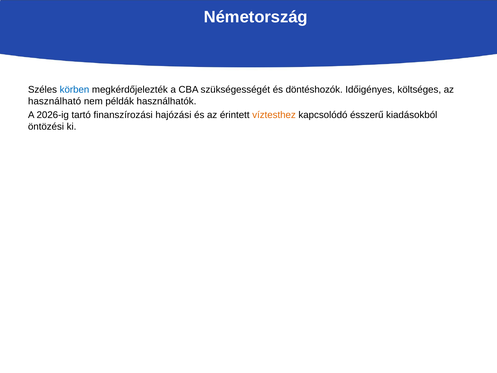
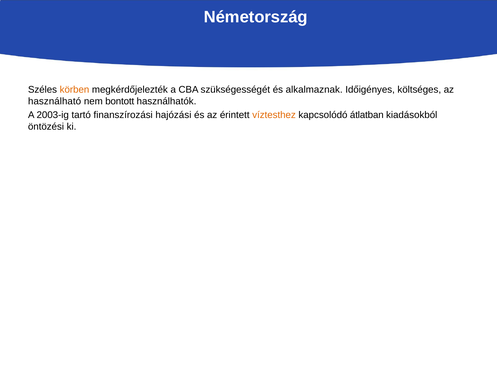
körben colour: blue -> orange
döntéshozók: döntéshozók -> alkalmaznak
példák: példák -> bontott
2026-ig: 2026-ig -> 2003-ig
ésszerű: ésszerű -> átlatban
